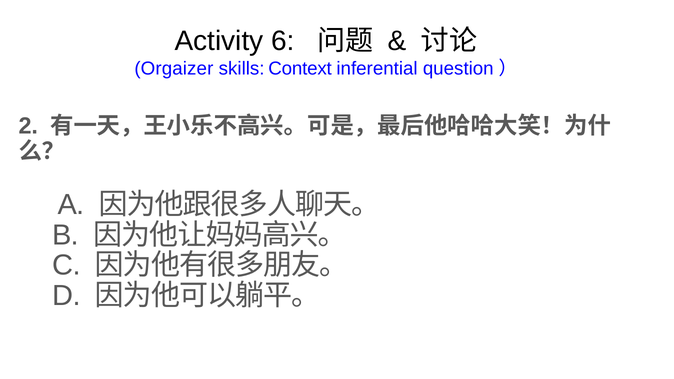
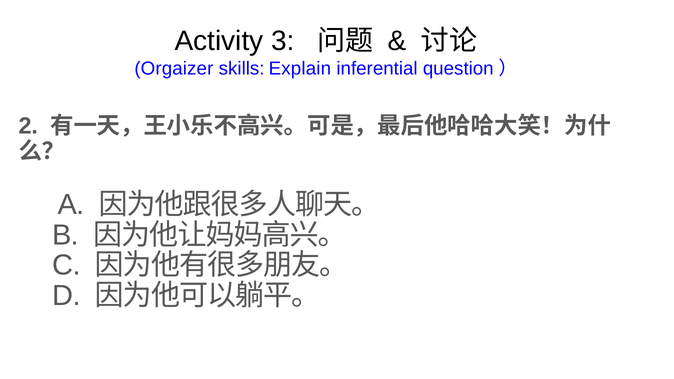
6: 6 -> 3
Context: Context -> Explain
